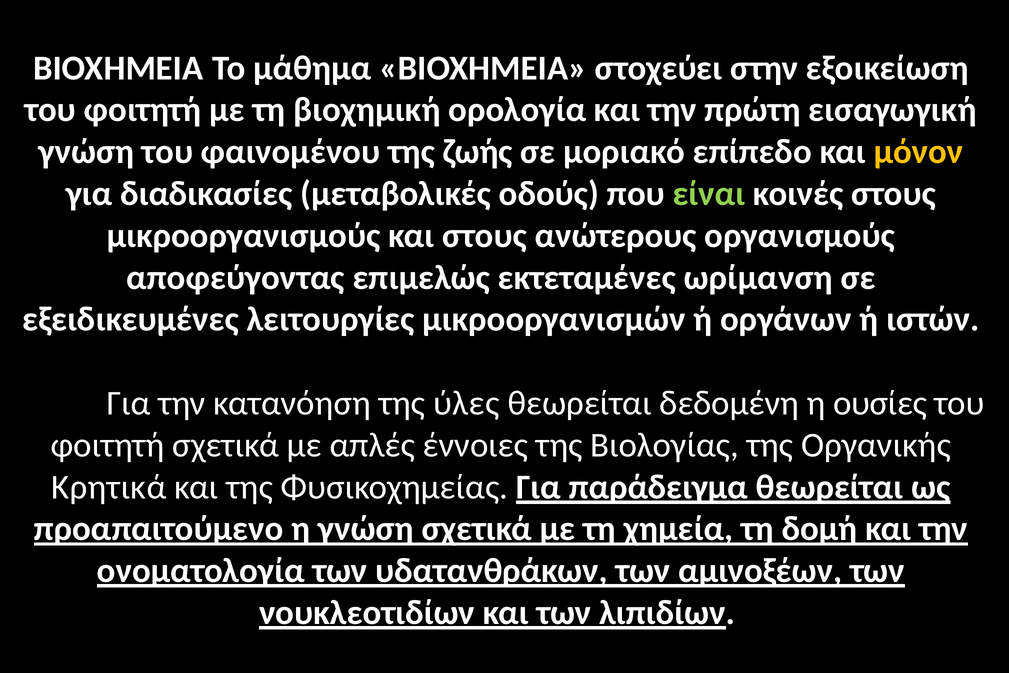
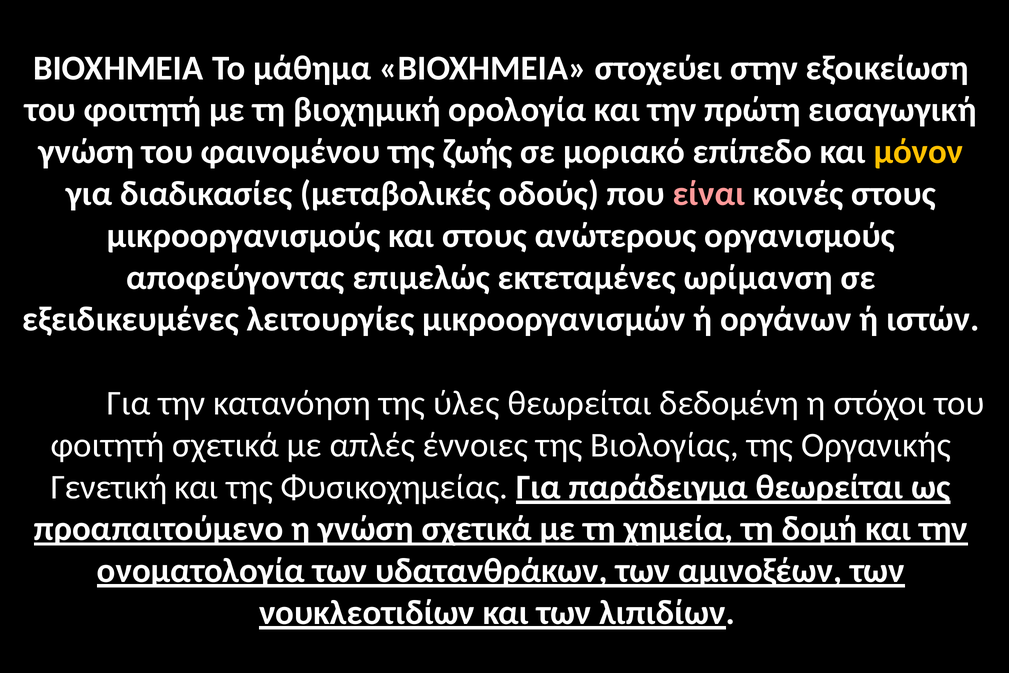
είναι colour: light green -> pink
ουσίες: ουσίες -> στόχοι
Κρητικά: Κρητικά -> Γενετική
